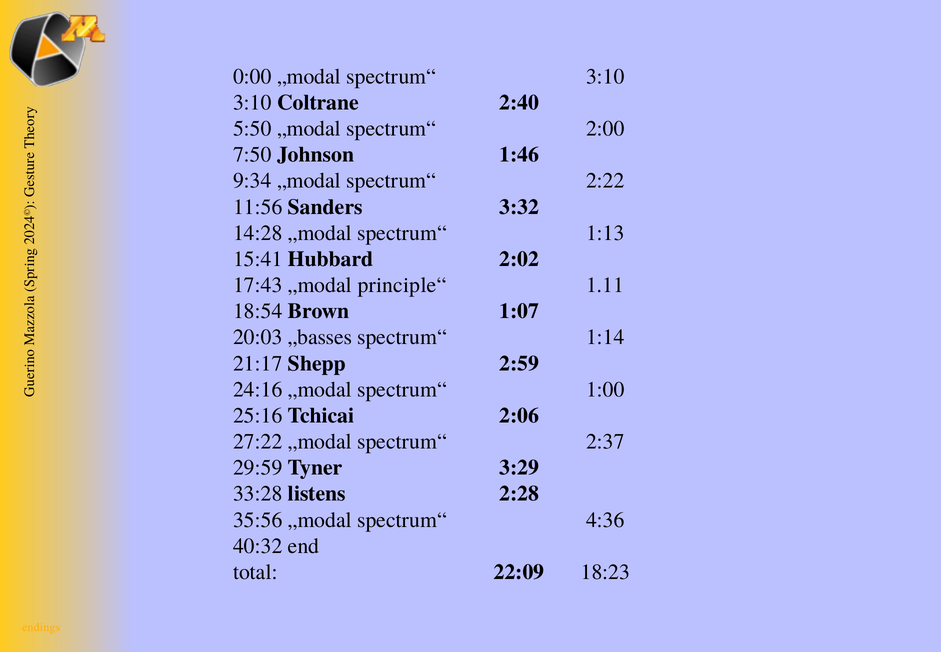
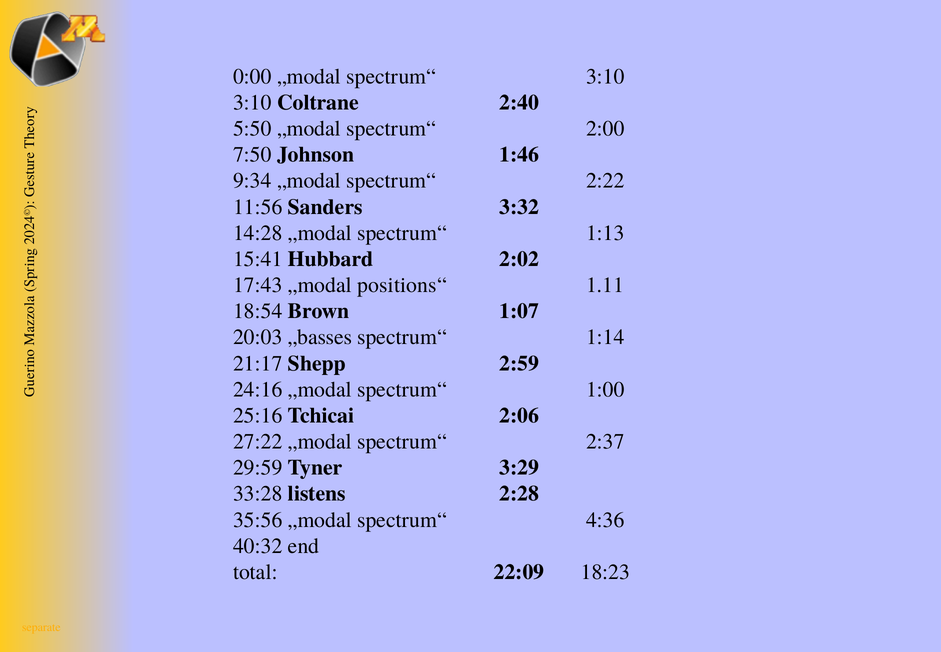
principle“: principle“ -> positions“
endings: endings -> separate
